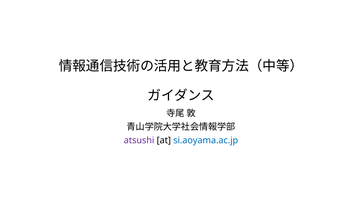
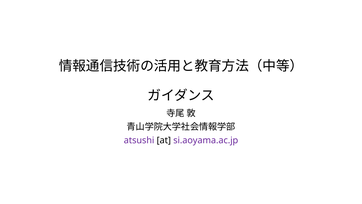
si.aoyama.ac.jp colour: blue -> purple
